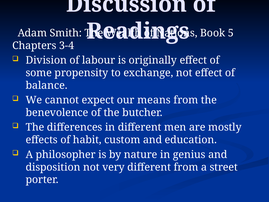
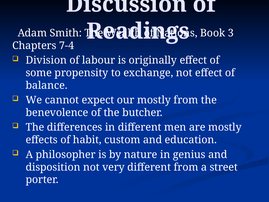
5: 5 -> 3
3-4: 3-4 -> 7-4
our means: means -> mostly
